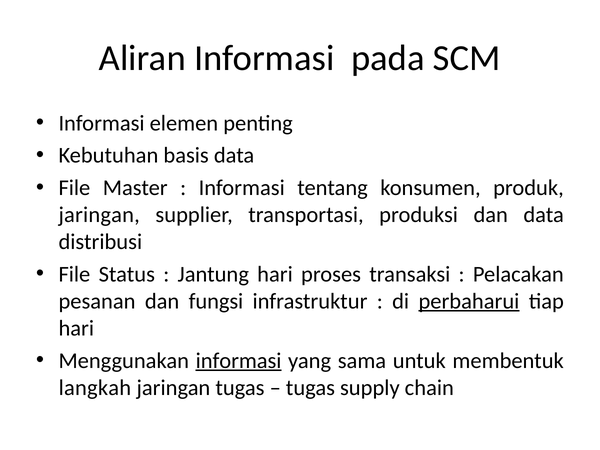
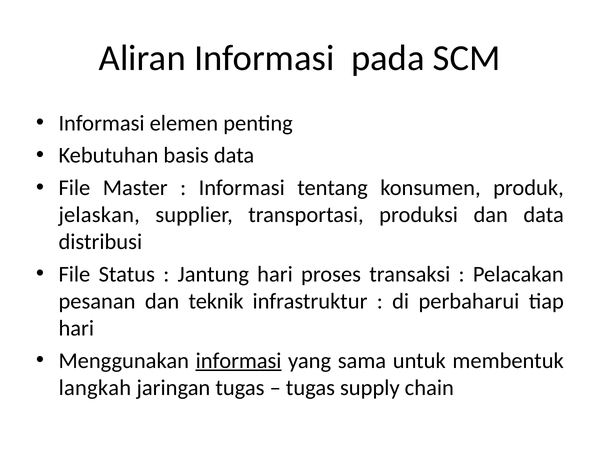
jaringan at (99, 215): jaringan -> jelaskan
fungsi: fungsi -> teknik
perbaharui underline: present -> none
